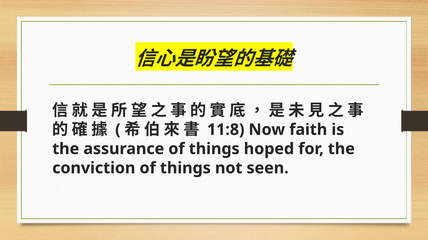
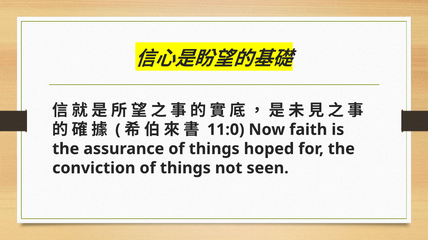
11:8: 11:8 -> 11:0
